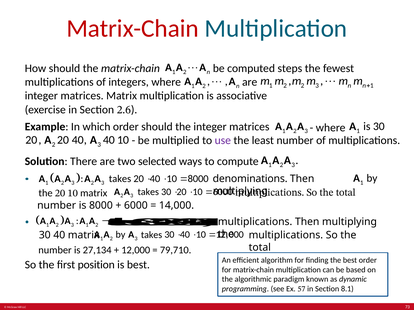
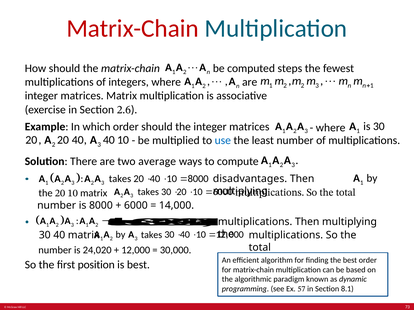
use colour: purple -> blue
selected: selected -> average
denominations: denominations -> disadvantages
27,134: 27,134 -> 24,020
79,710: 79,710 -> 30,000
